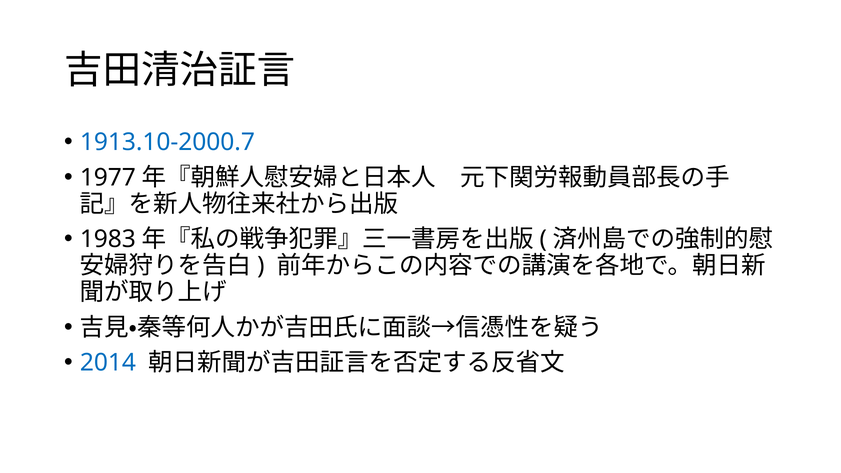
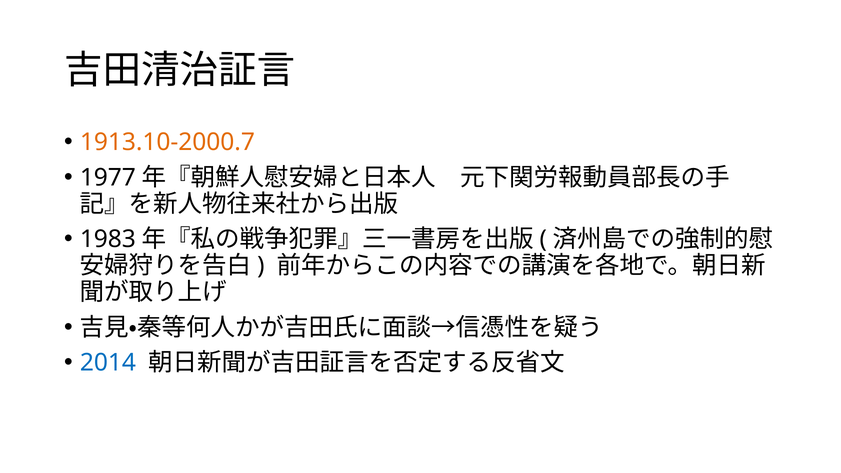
1913.10-2000.7 colour: blue -> orange
